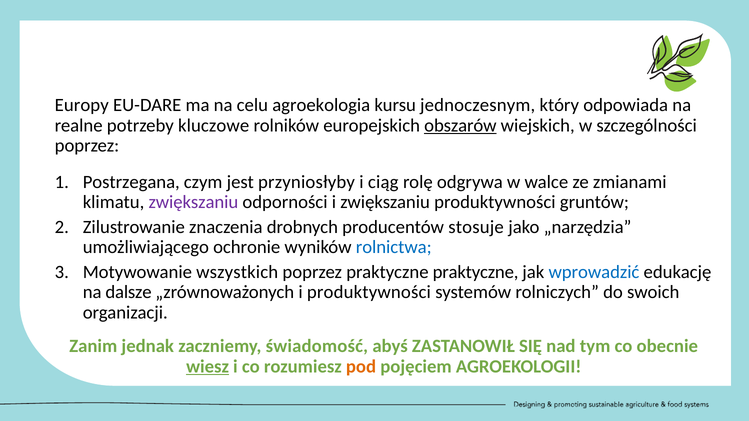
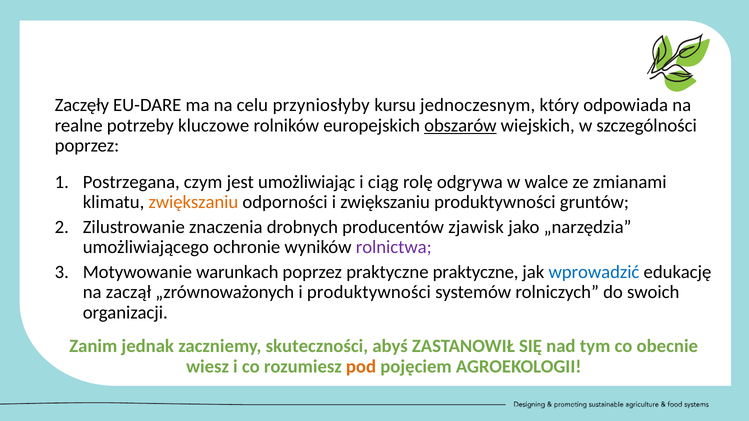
Europy: Europy -> Zaczęły
agroekologia: agroekologia -> przyniosłyby
przyniosłyby: przyniosłyby -> umożliwiając
zwiększaniu at (193, 202) colour: purple -> orange
stosuje: stosuje -> zjawisk
rolnictwa colour: blue -> purple
wszystkich: wszystkich -> warunkach
dalsze: dalsze -> zaczął
świadomość: świadomość -> skuteczności
wiesz underline: present -> none
